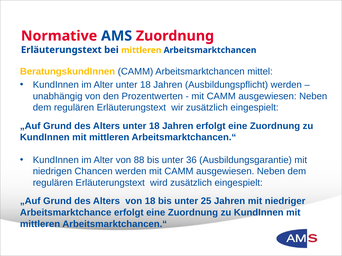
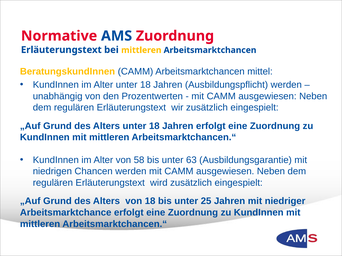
88: 88 -> 58
unter 36: 36 -> 63
